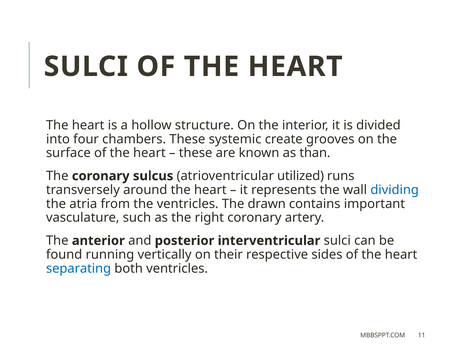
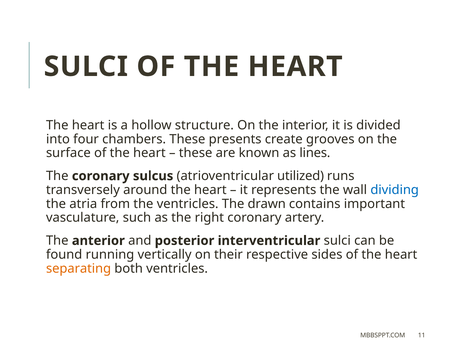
systemic: systemic -> presents
than: than -> lines
separating colour: blue -> orange
